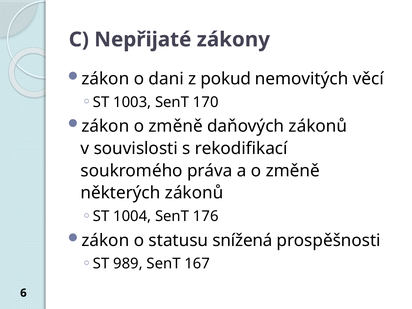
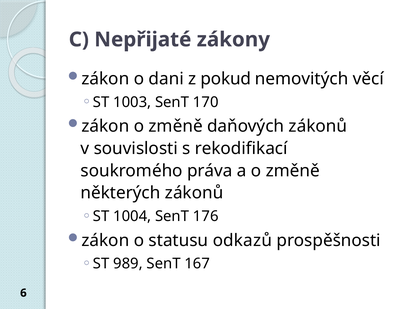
snížená: snížená -> odkazů
